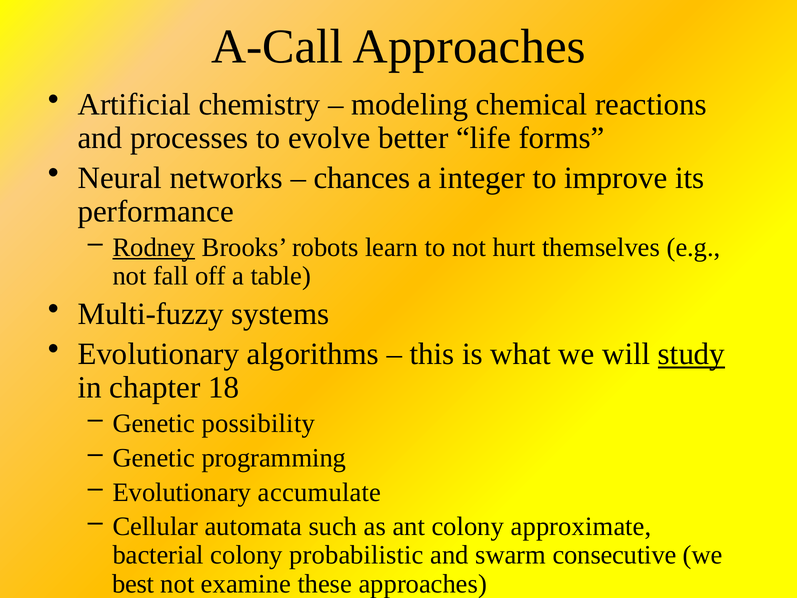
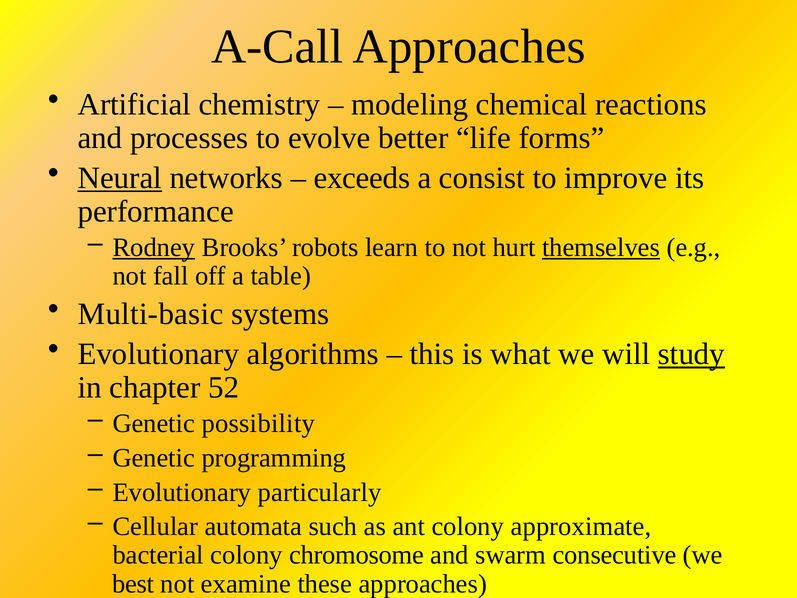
Neural underline: none -> present
chances: chances -> exceeds
integer: integer -> consist
themselves underline: none -> present
Multi-fuzzy: Multi-fuzzy -> Multi-basic
18: 18 -> 52
accumulate: accumulate -> particularly
probabilistic: probabilistic -> chromosome
